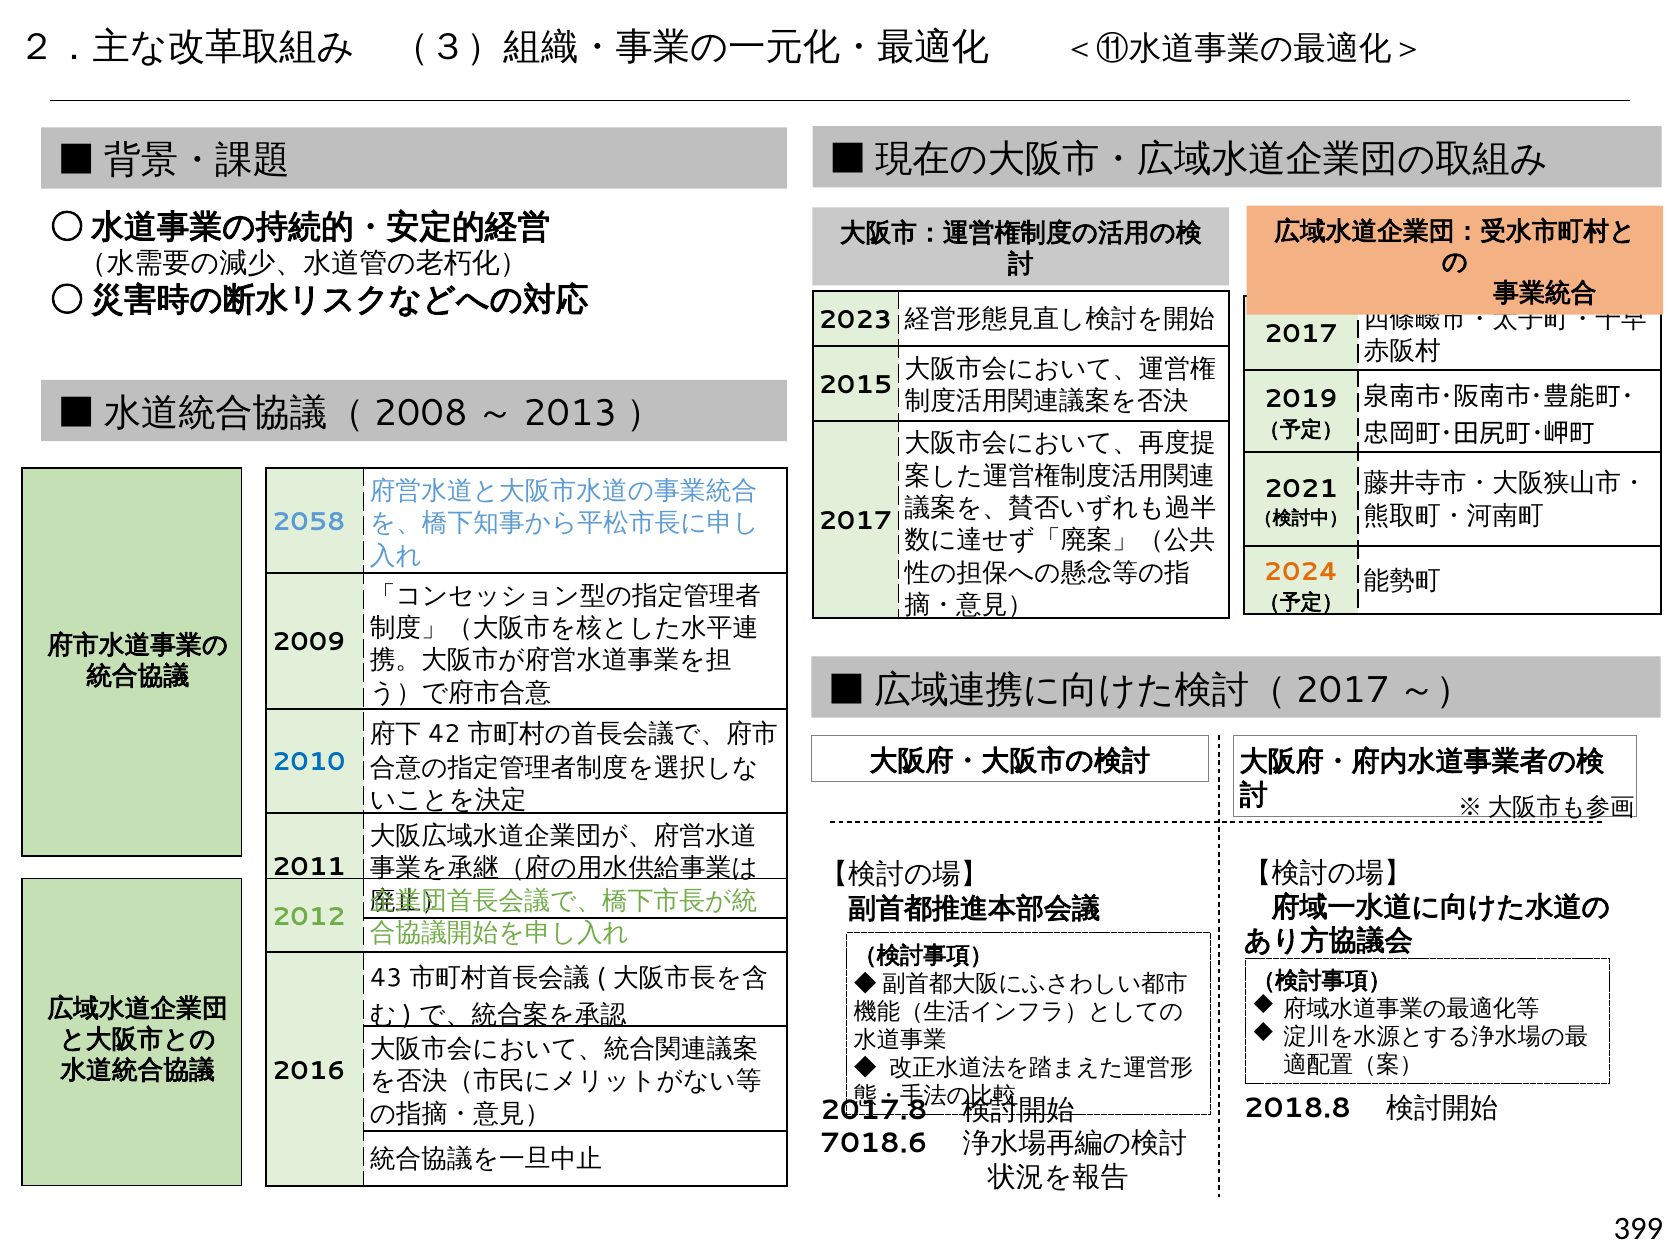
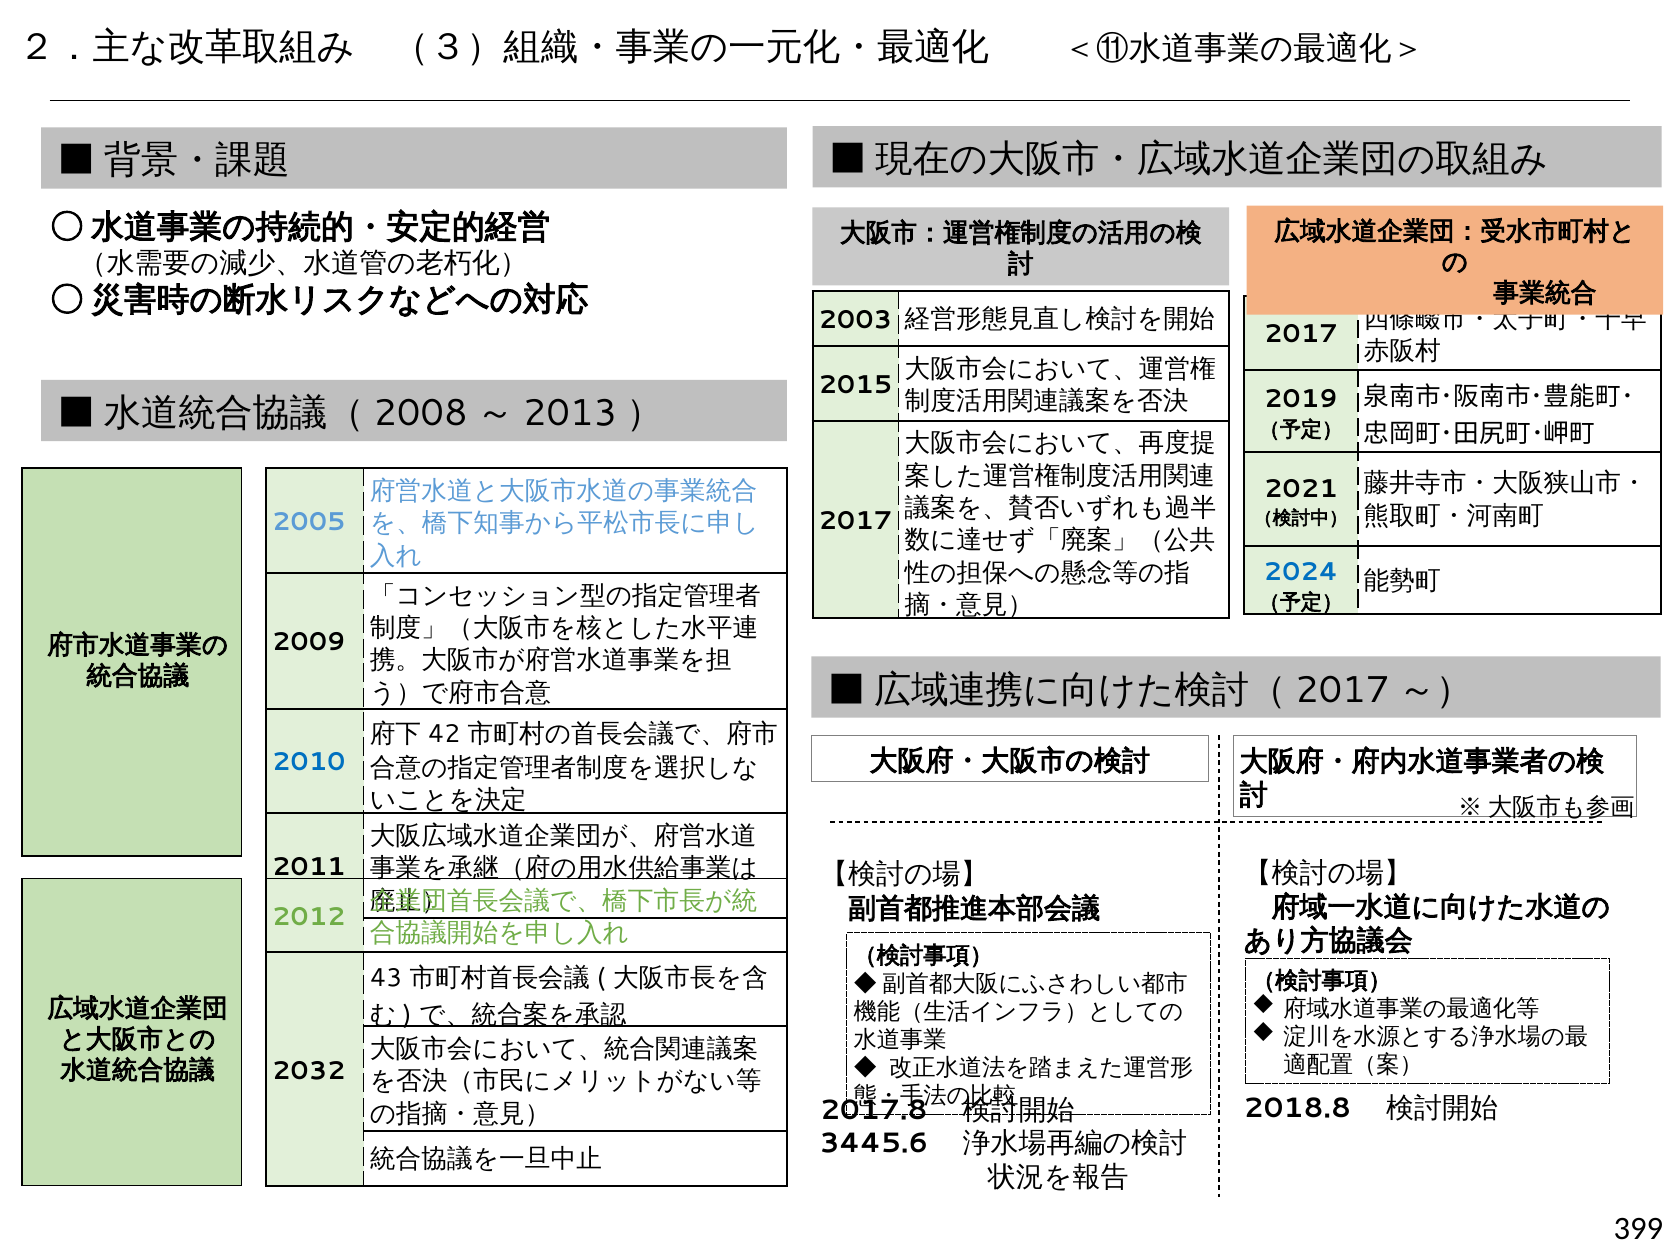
2023: 2023 -> 2003
2058: 2058 -> 2005
2024 colour: orange -> blue
2016: 2016 -> 2032
7018.6: 7018.6 -> 3445.6
